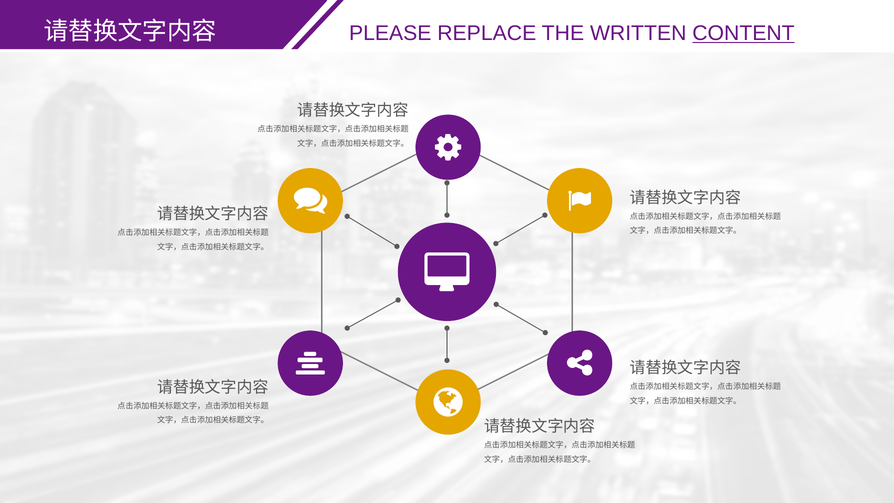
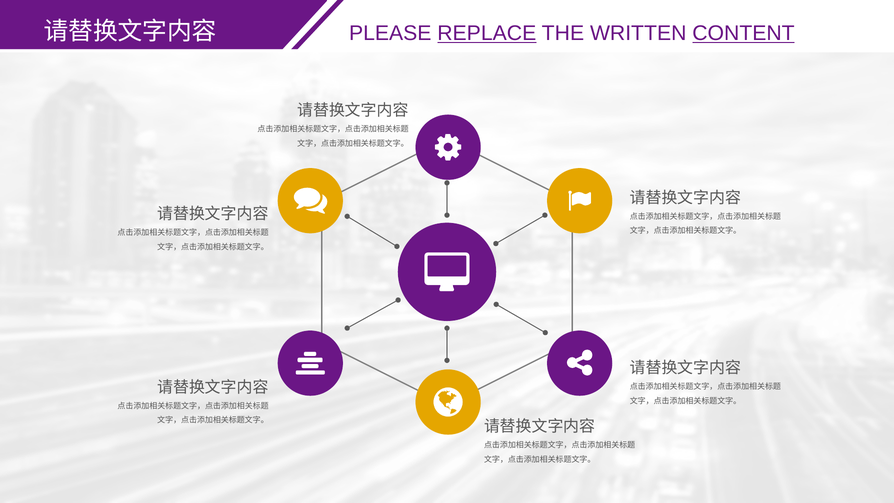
REPLACE underline: none -> present
